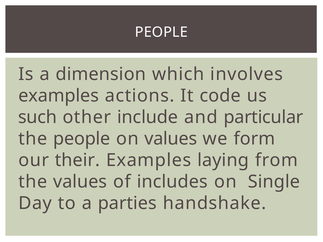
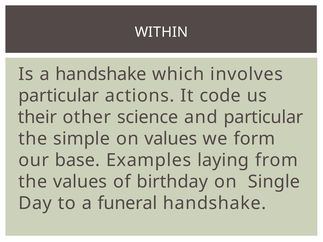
PEOPLE at (161, 32): PEOPLE -> WITHIN
a dimension: dimension -> handshake
examples at (59, 96): examples -> particular
such: such -> their
include: include -> science
the people: people -> simple
their: their -> base
includes: includes -> birthday
parties: parties -> funeral
